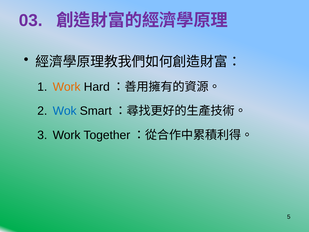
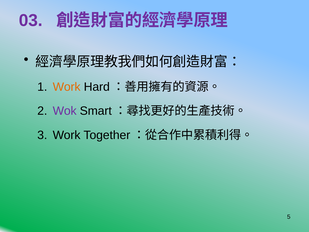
Wok colour: blue -> purple
